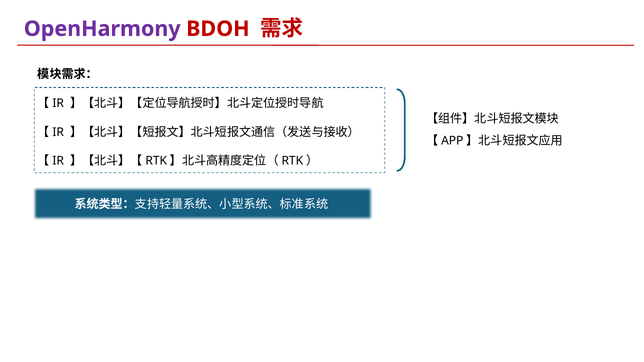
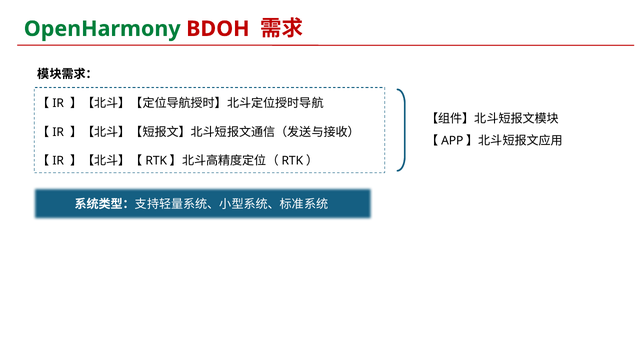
OpenHarmony colour: purple -> green
